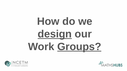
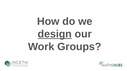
Groups underline: present -> none
